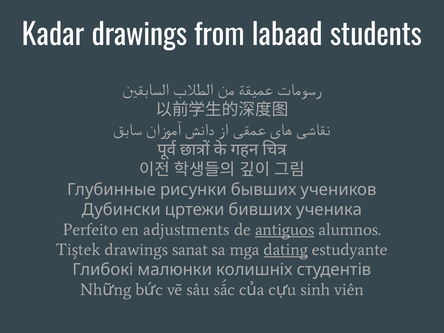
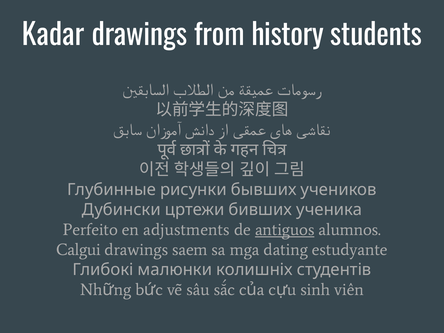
labaad: labaad -> history
Tiştek: Tiştek -> Calgui
sanat: sanat -> saem
dating underline: present -> none
